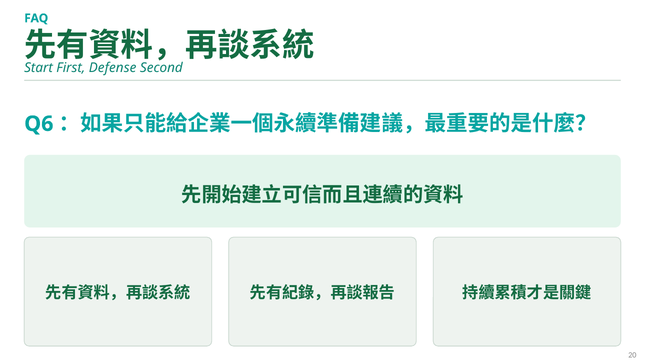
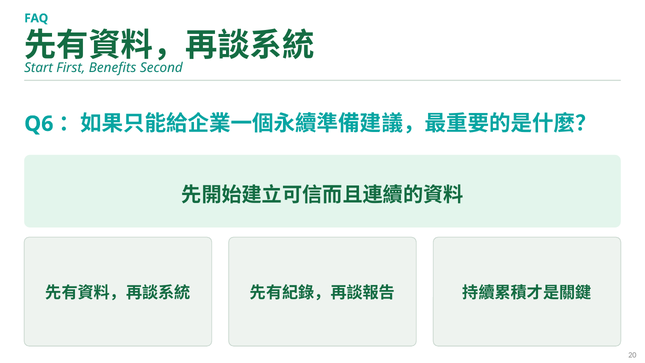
Defense: Defense -> Benefits
